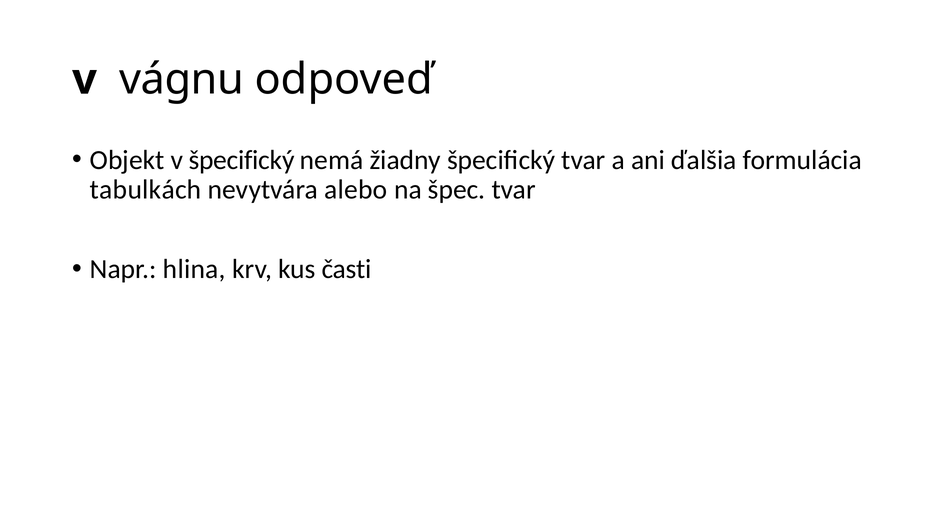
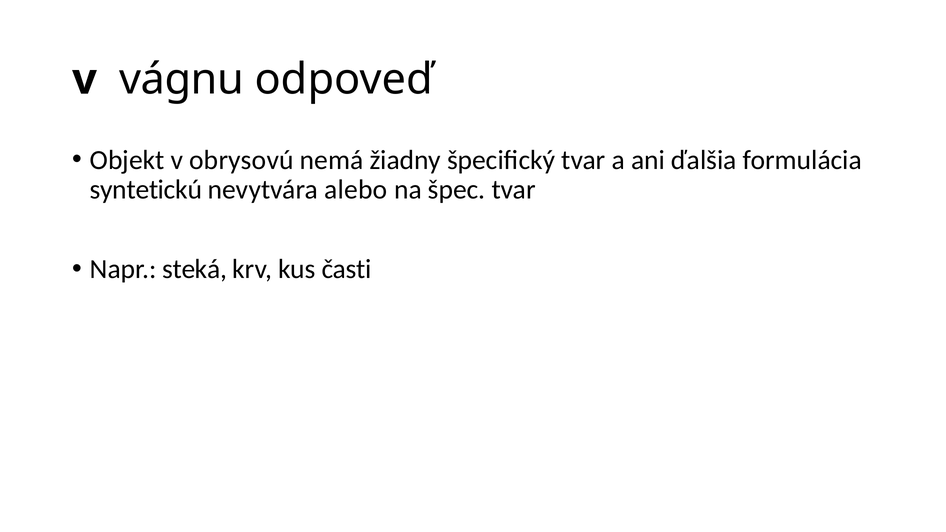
v špecifický: špecifický -> obrysovú
tabulkách: tabulkách -> syntetickú
hlina: hlina -> steká
